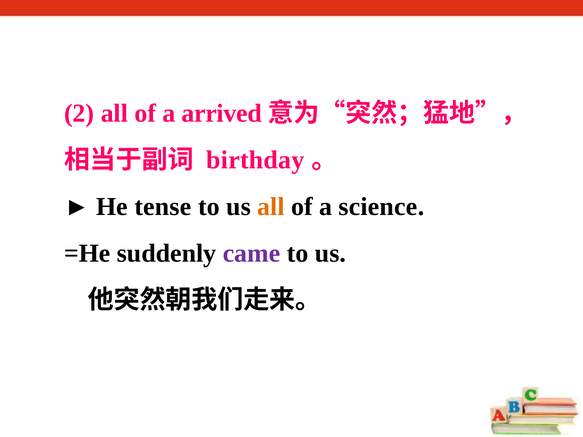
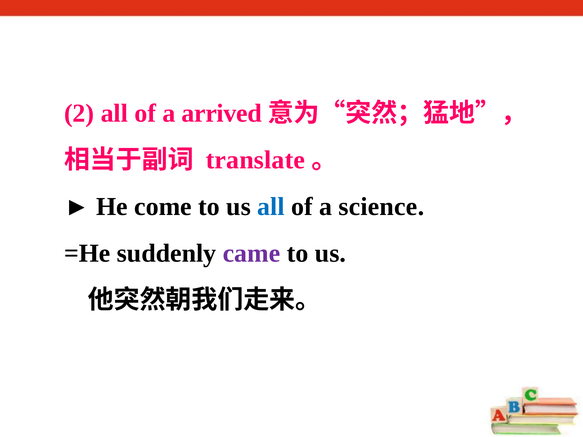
birthday: birthday -> translate
tense: tense -> come
all at (271, 207) colour: orange -> blue
